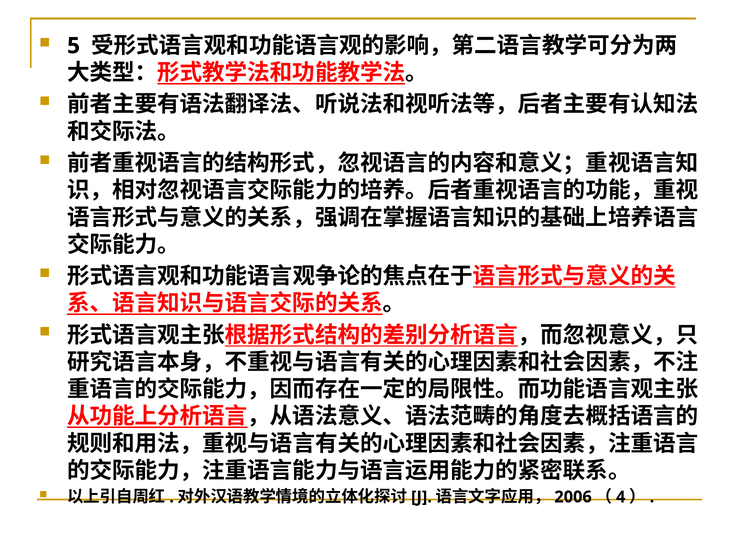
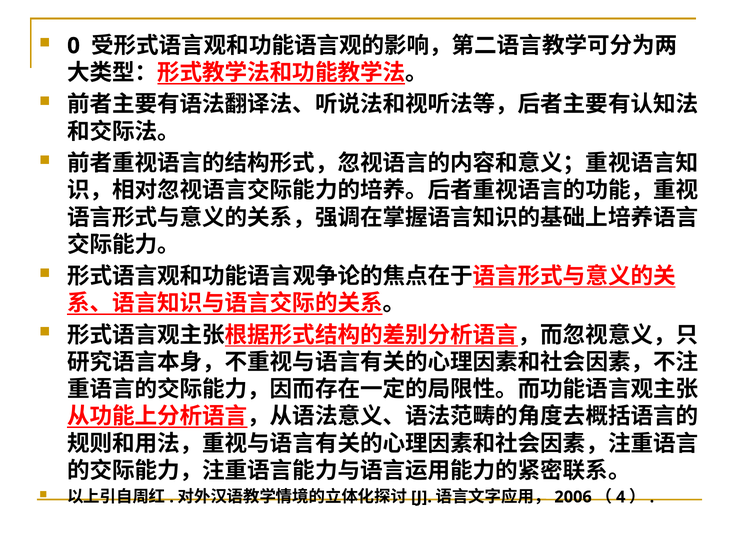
5: 5 -> 0
